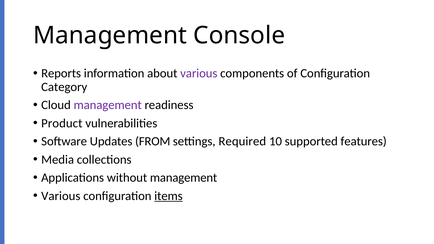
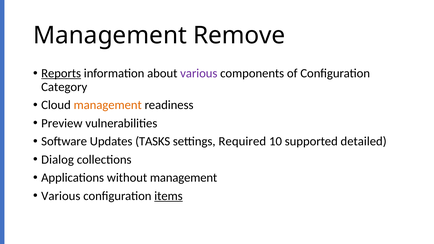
Console: Console -> Remove
Reports underline: none -> present
management at (108, 105) colour: purple -> orange
Product: Product -> Preview
FROM: FROM -> TASKS
features: features -> detailed
Media: Media -> Dialog
